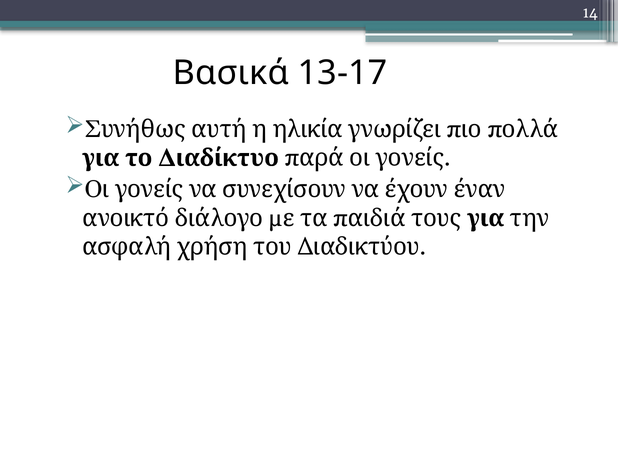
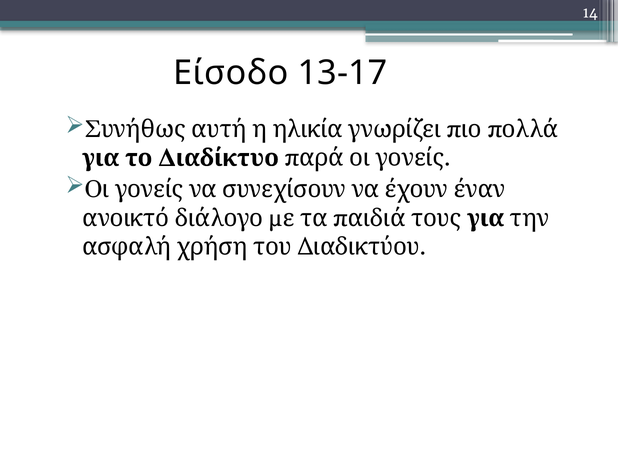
Βασικά: Βασικά -> Είσοδο
